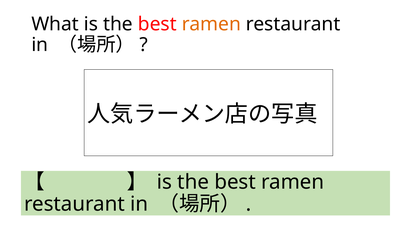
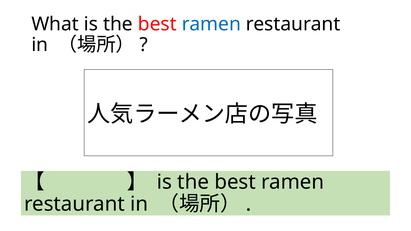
ramen at (211, 24) colour: orange -> blue
